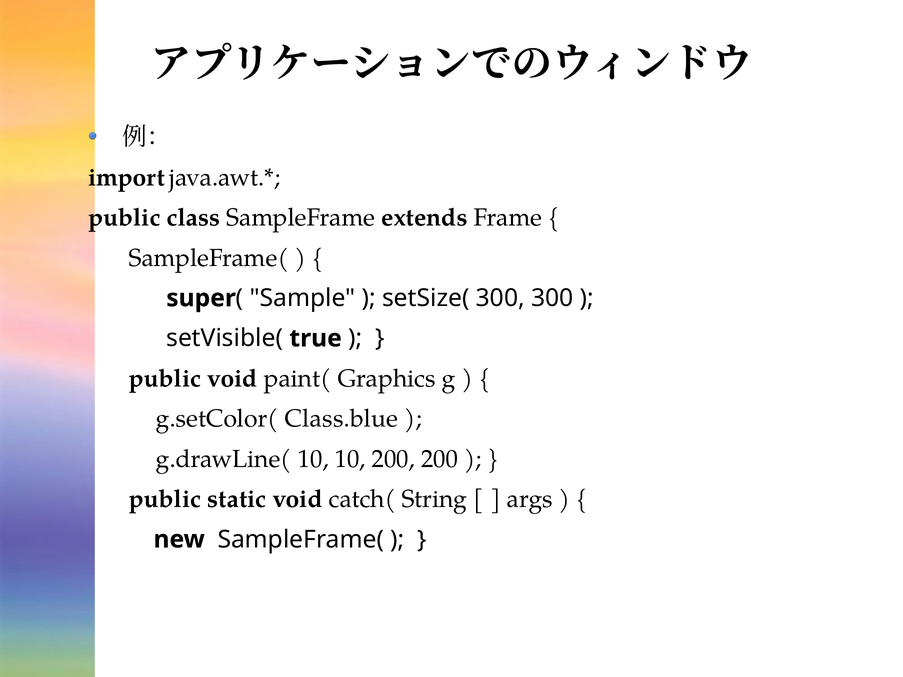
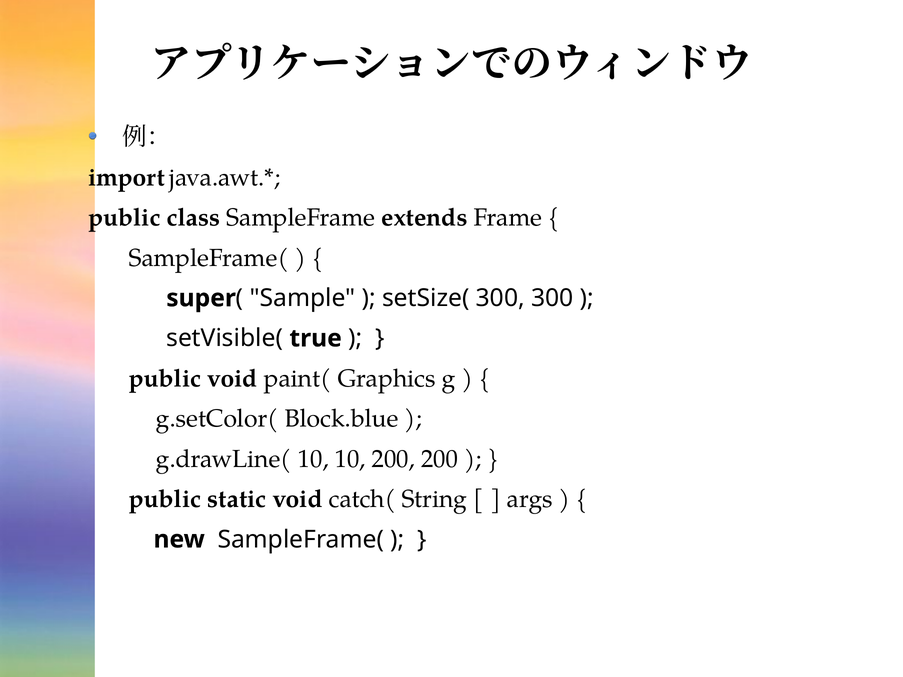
Class.blue: Class.blue -> Block.blue
